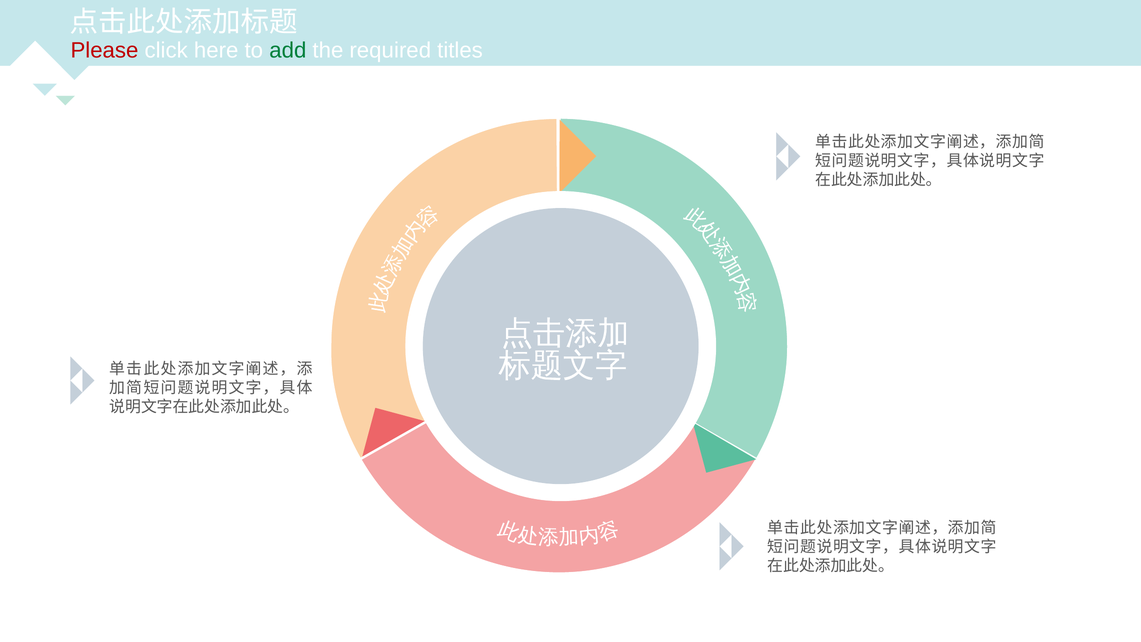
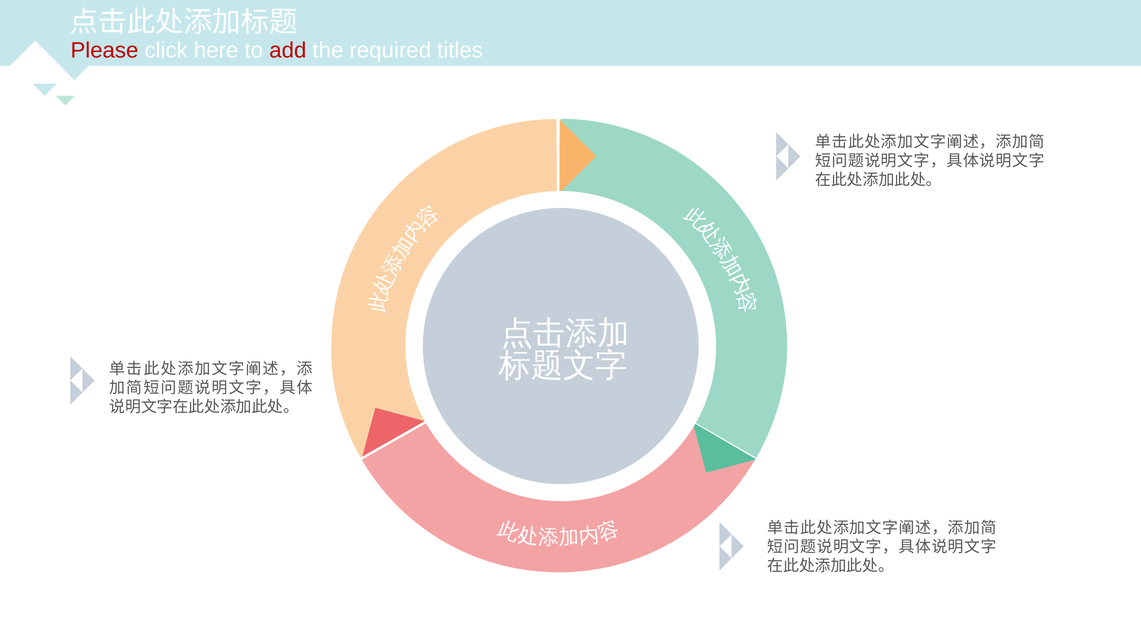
add colour: green -> red
